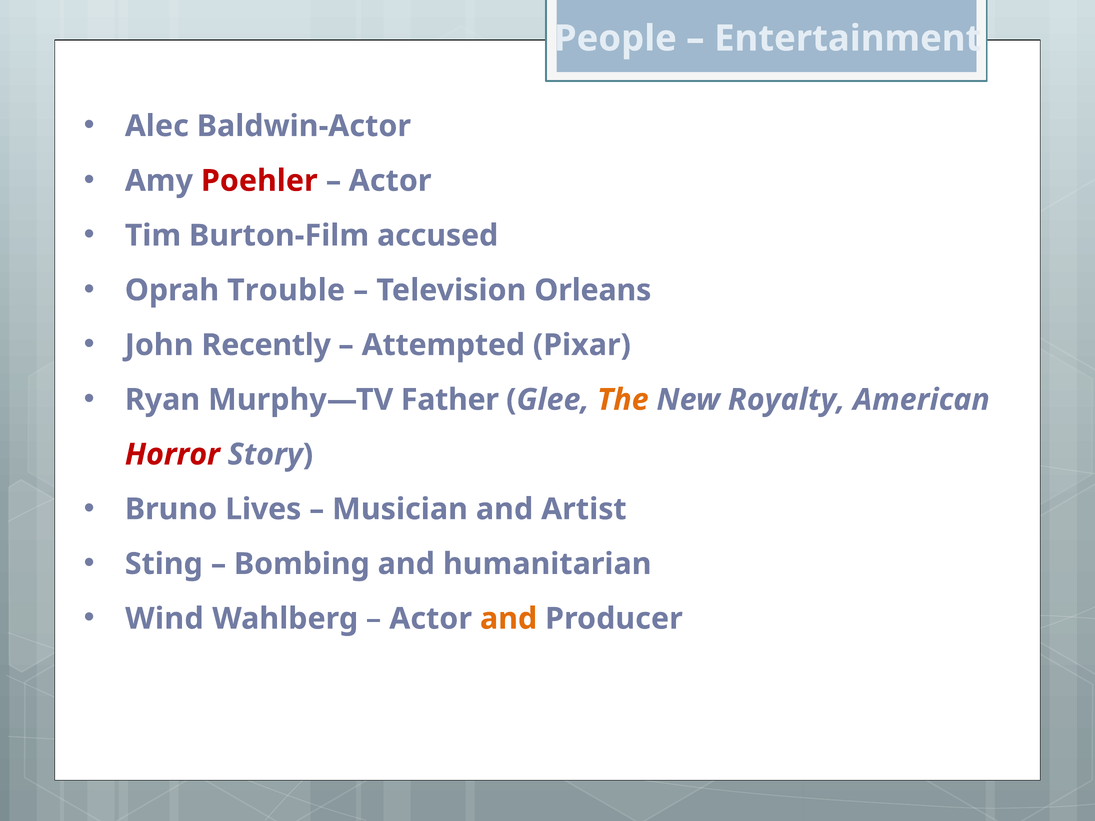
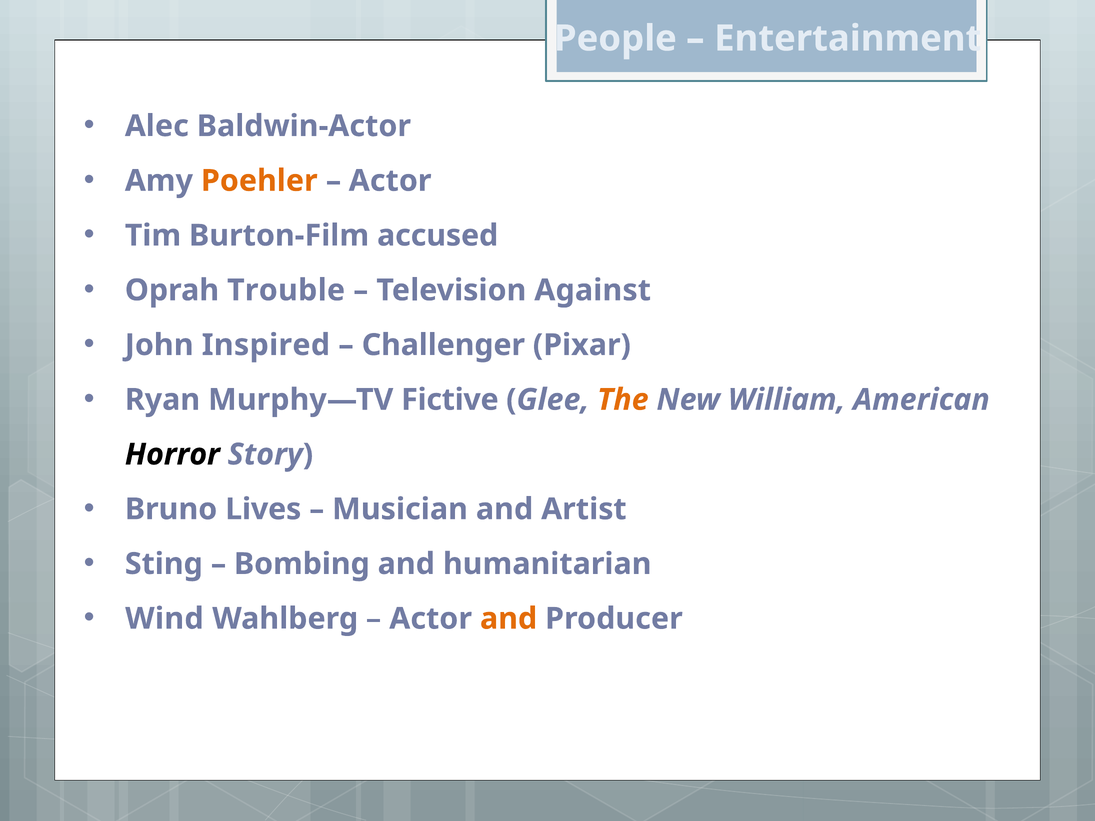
Poehler colour: red -> orange
Orleans: Orleans -> Against
Recently: Recently -> Inspired
Attempted: Attempted -> Challenger
Father: Father -> Fictive
Royalty: Royalty -> William
Horror colour: red -> black
